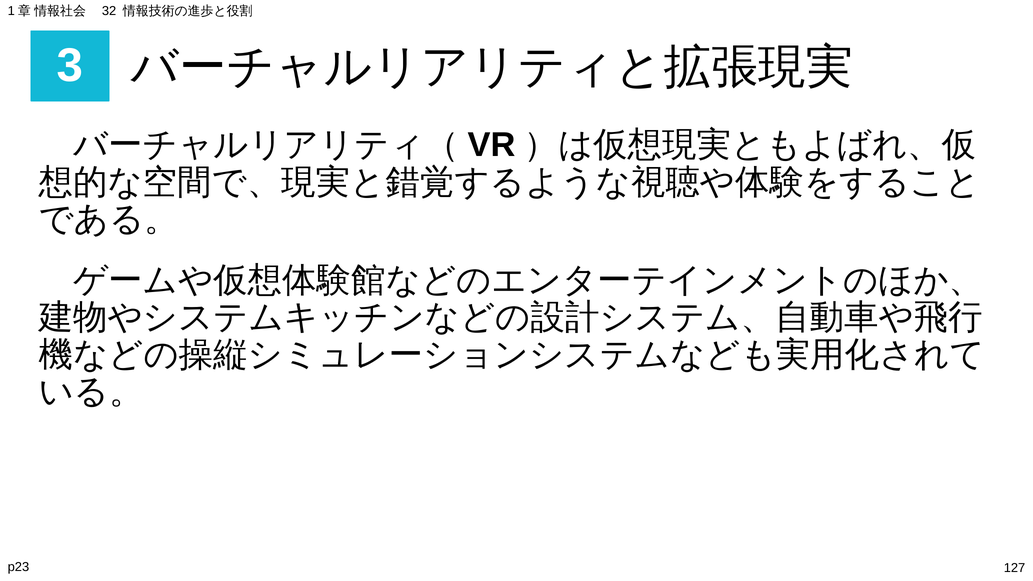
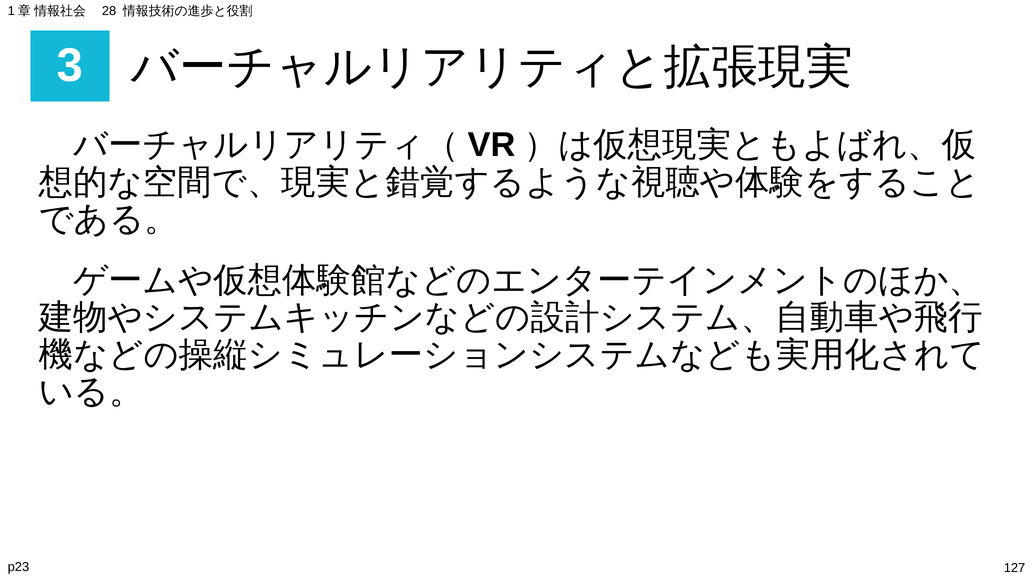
32: 32 -> 28
